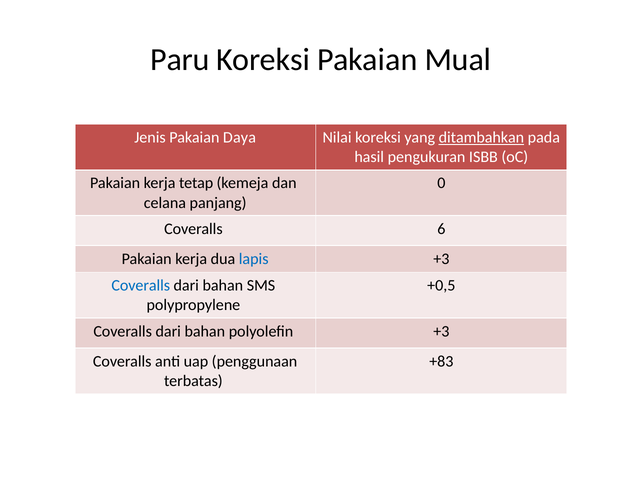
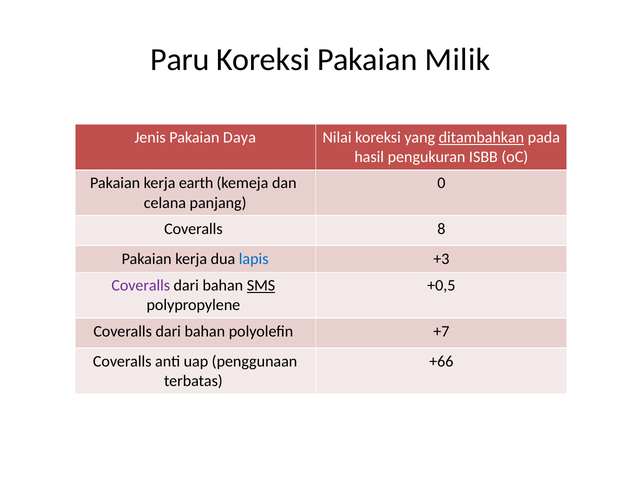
Mual: Mual -> Milik
tetap: tetap -> earth
6: 6 -> 8
Coveralls at (141, 285) colour: blue -> purple
SMS underline: none -> present
polyolefin +3: +3 -> +7
+83: +83 -> +66
